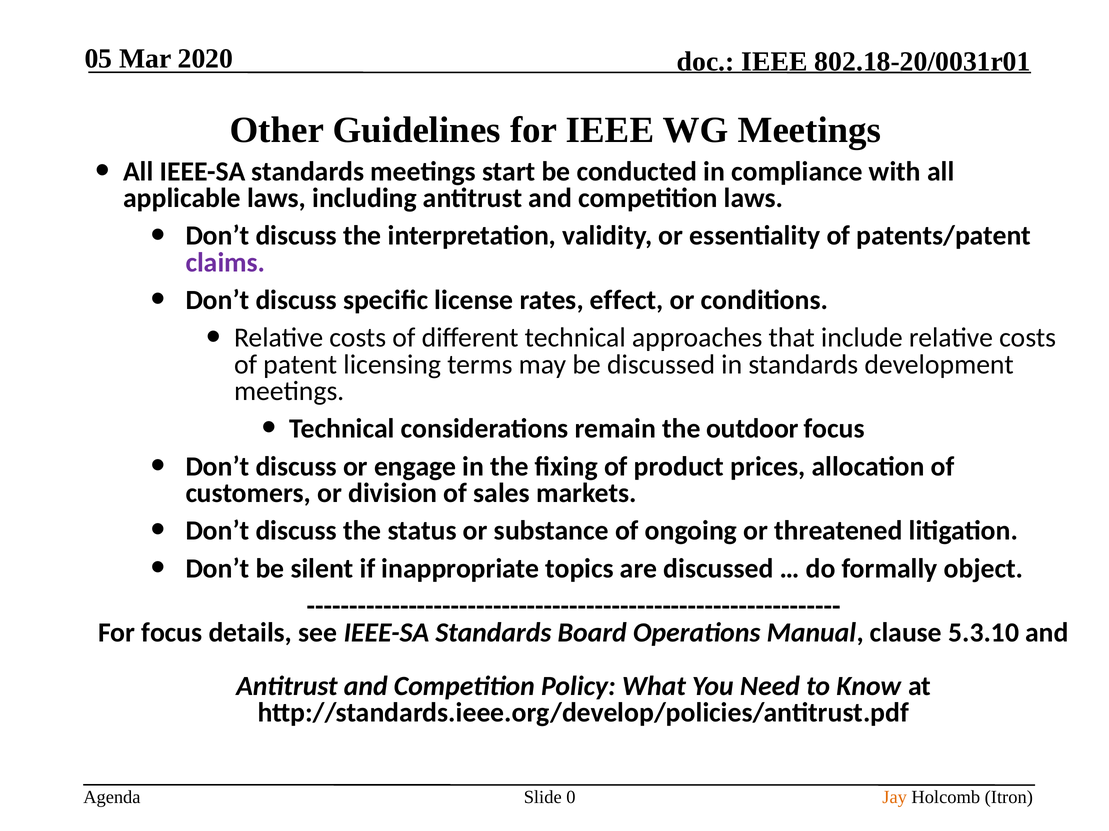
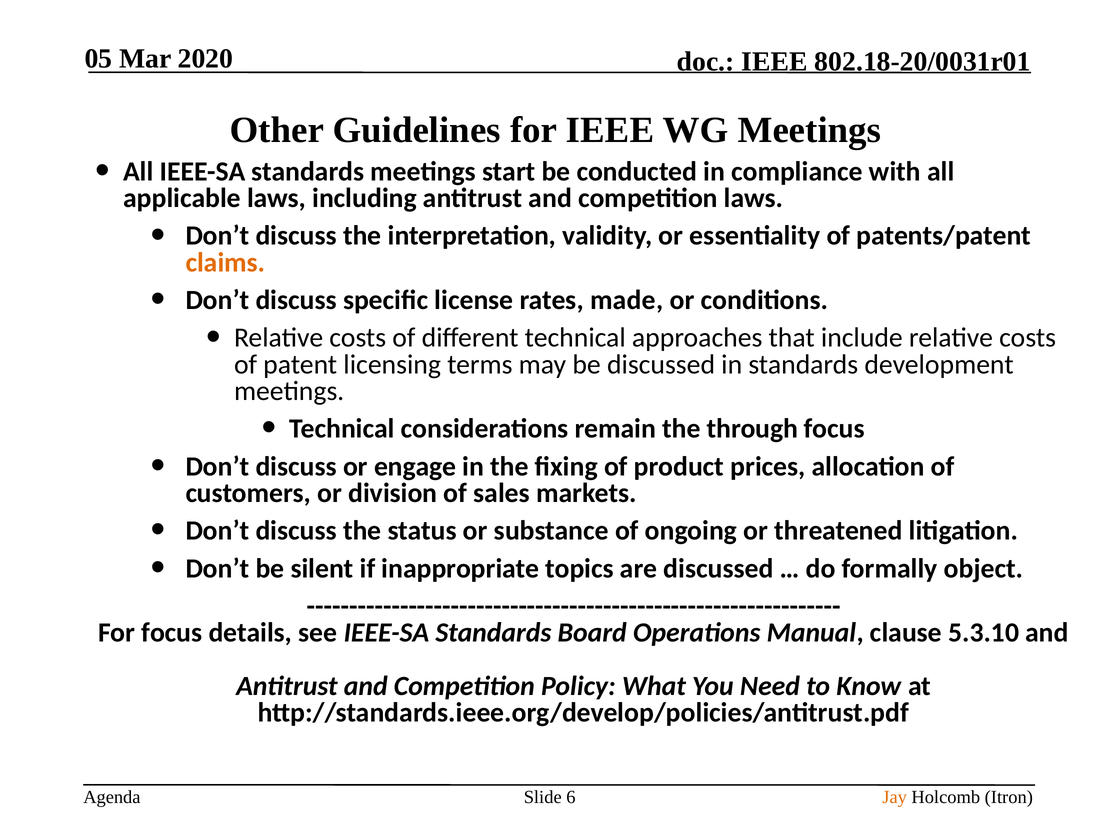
claims colour: purple -> orange
effect: effect -> made
outdoor: outdoor -> through
0: 0 -> 6
